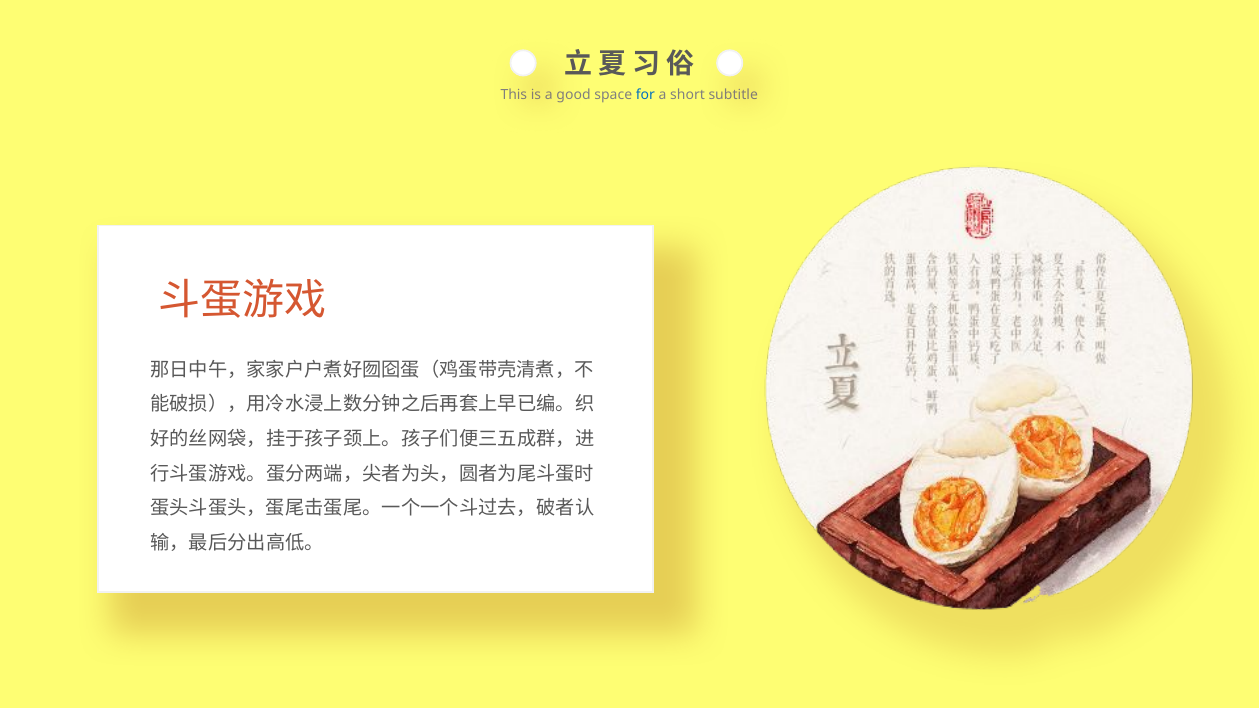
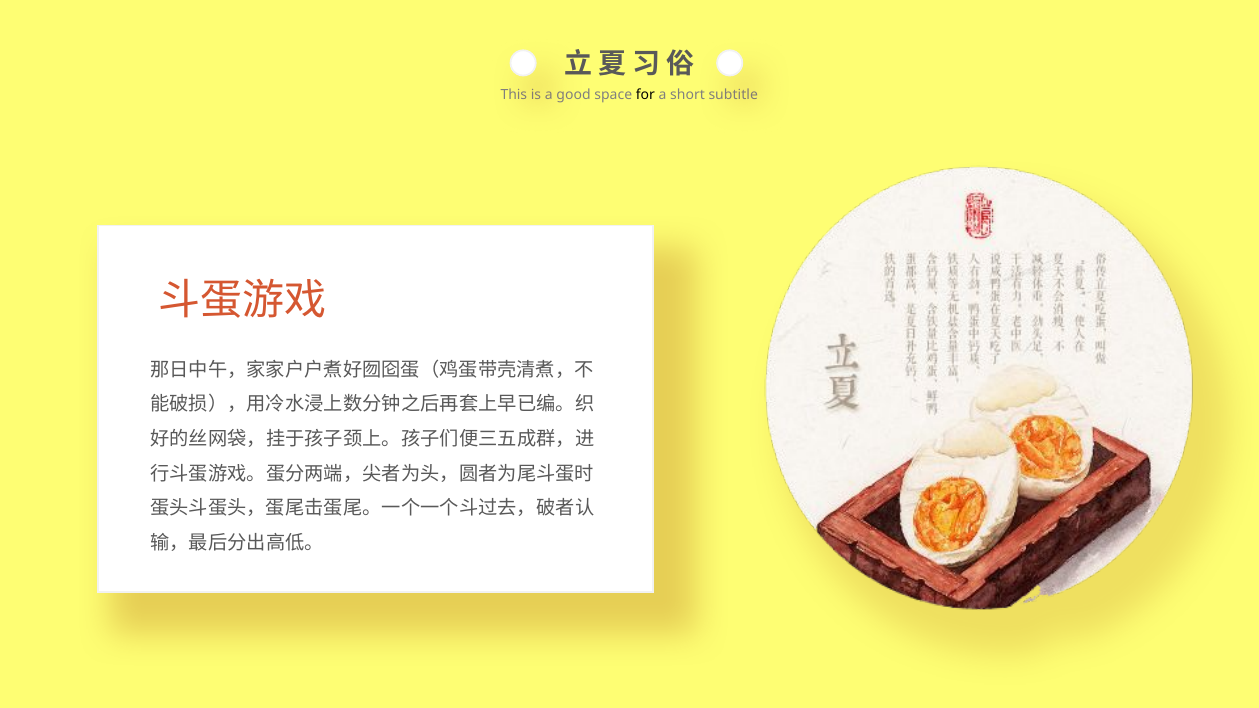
for colour: blue -> black
